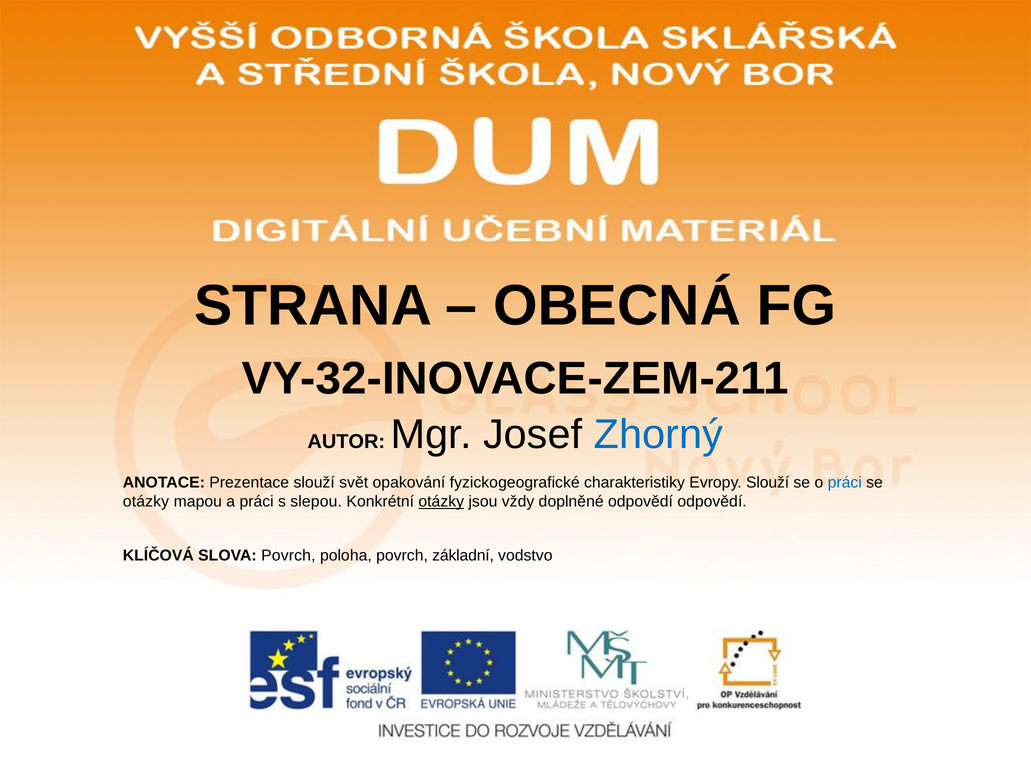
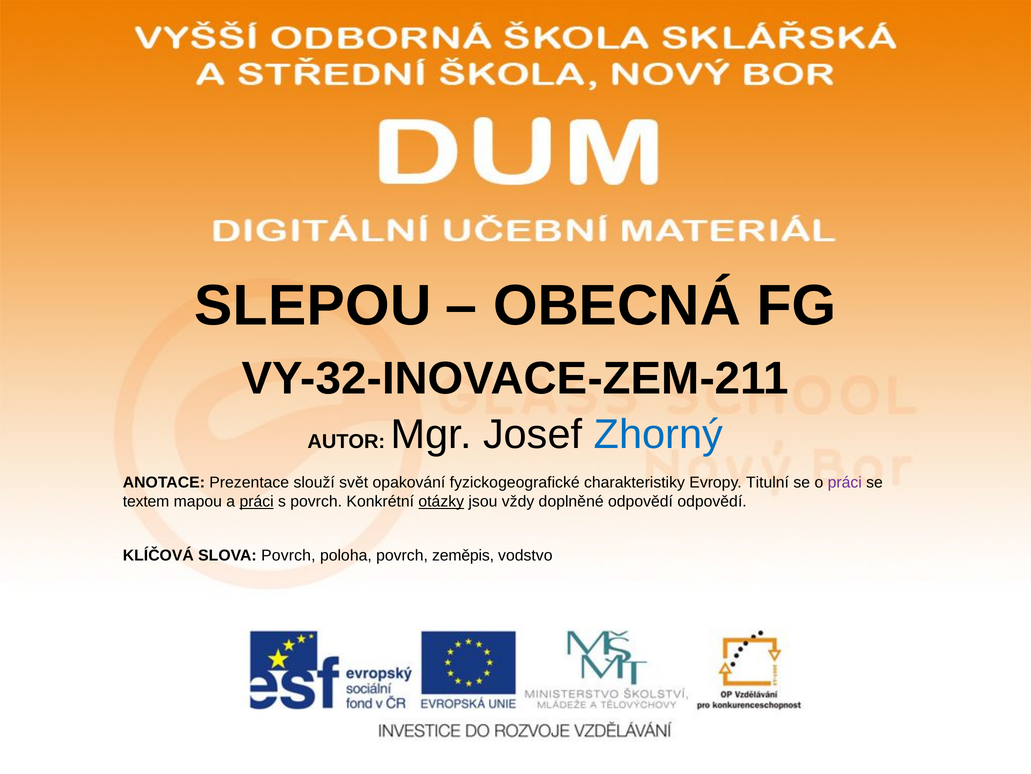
STRANA: STRANA -> SLEPOU
Evropy Slouží: Slouží -> Titulní
práci at (845, 482) colour: blue -> purple
otázky at (146, 501): otázky -> textem
práci at (257, 501) underline: none -> present
s slepou: slepou -> povrch
základní: základní -> zeměpis
